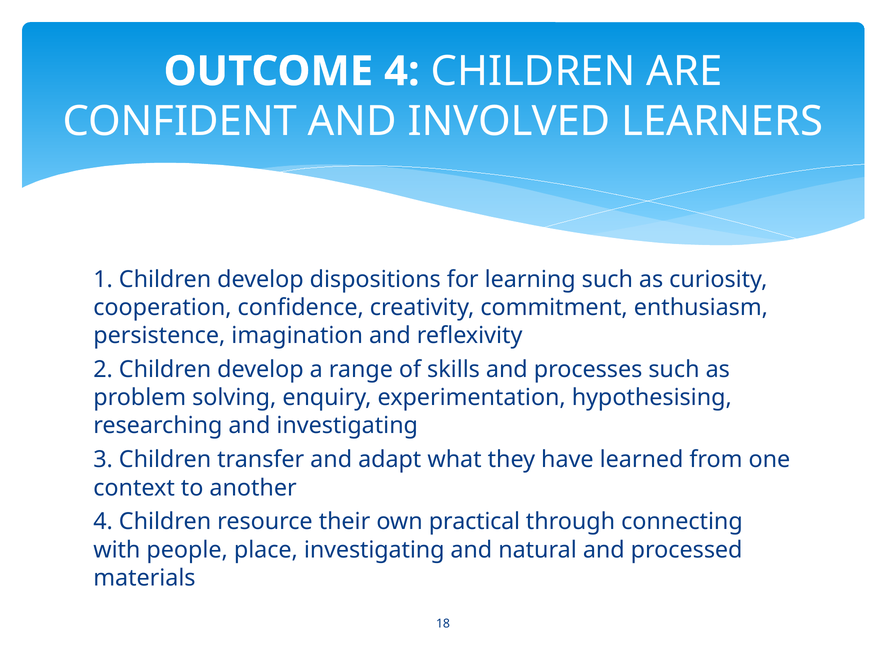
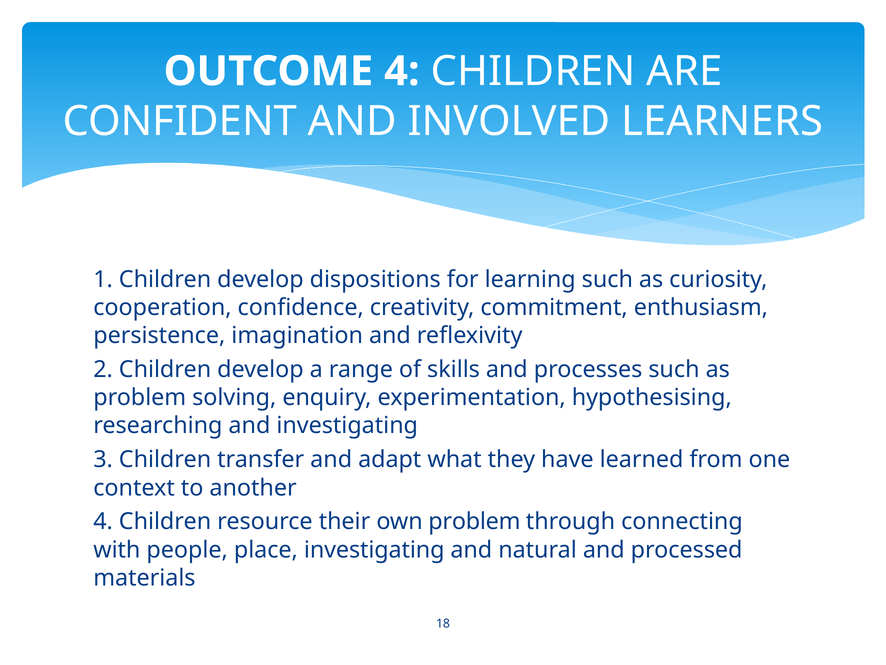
own practical: practical -> problem
